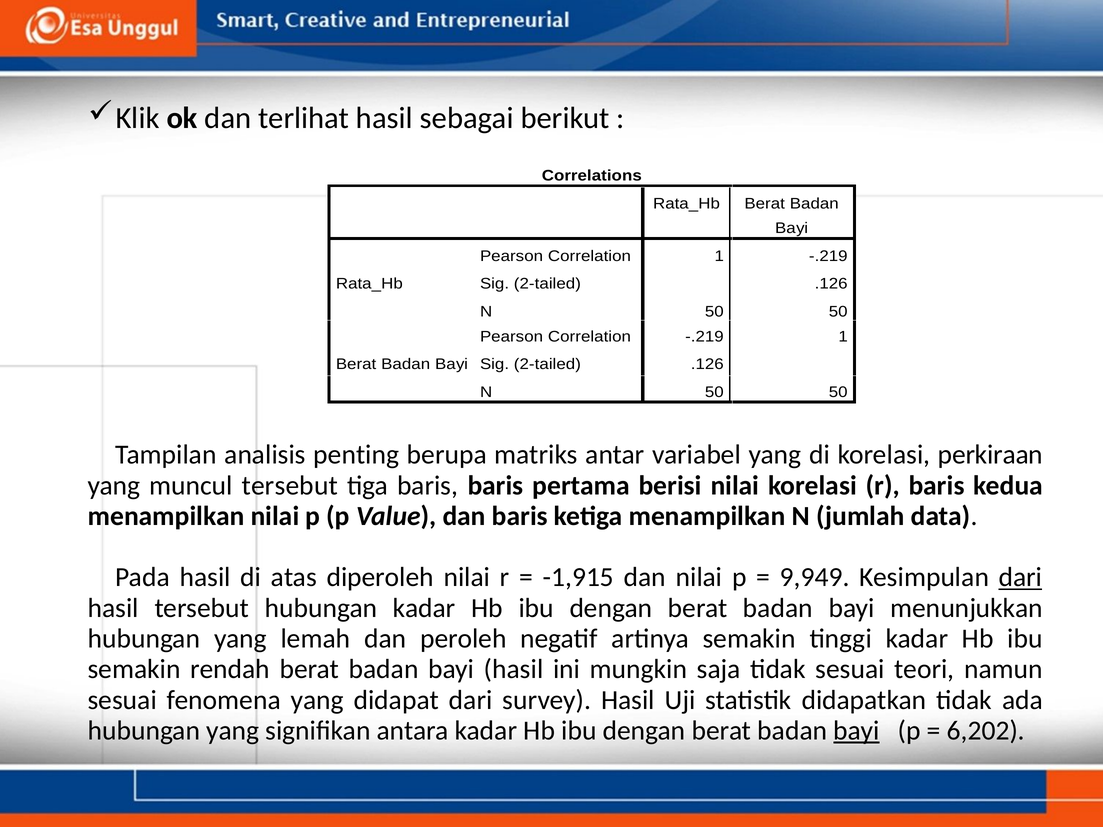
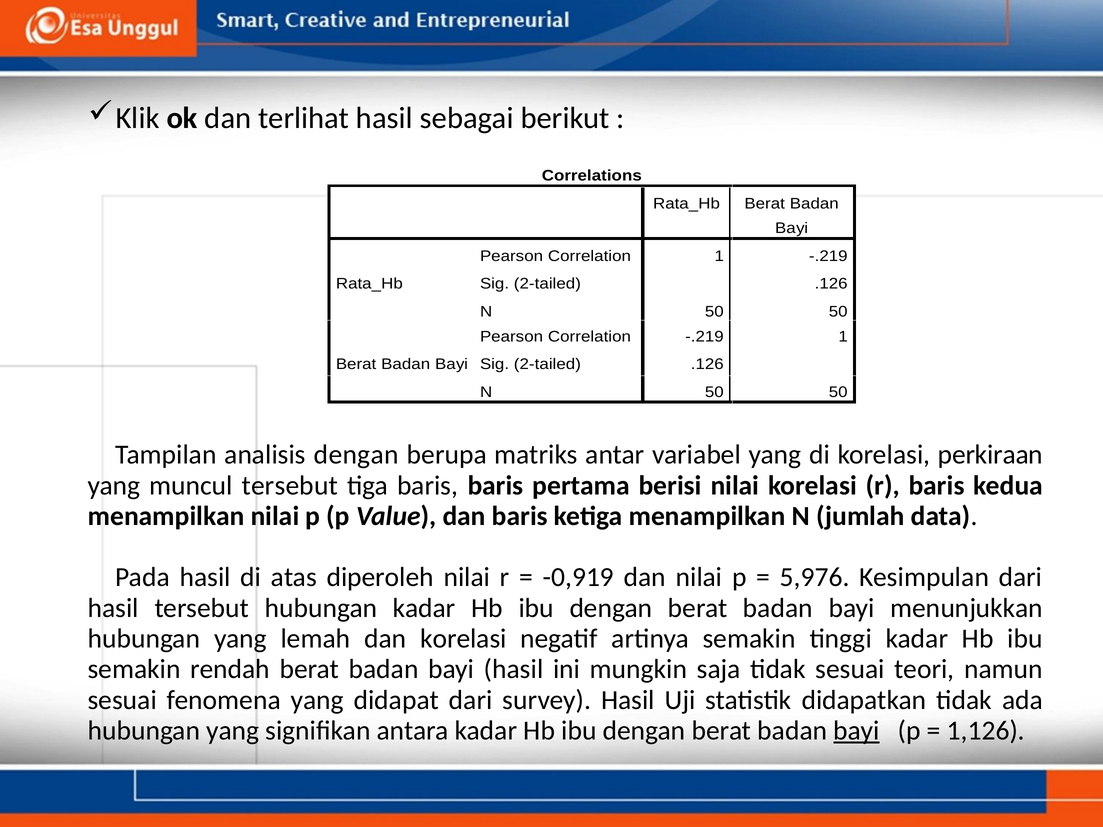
analisis penting: penting -> dengan
-1,915: -1,915 -> -0,919
9,949: 9,949 -> 5,976
dari at (1020, 578) underline: present -> none
dan peroleh: peroleh -> korelasi
6,202: 6,202 -> 1,126
